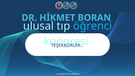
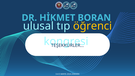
öğrenci colour: light blue -> yellow
